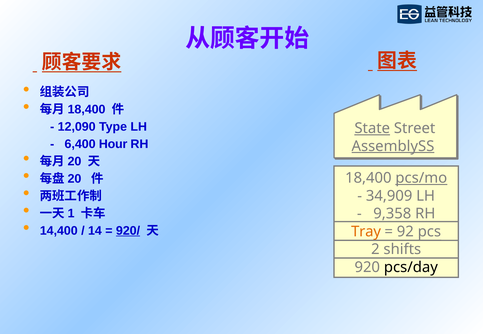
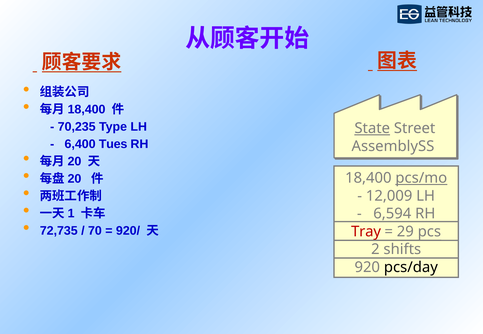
12,090: 12,090 -> 70,235
Hour: Hour -> Tues
AssemblySS underline: present -> none
34,909: 34,909 -> 12,009
9,358: 9,358 -> 6,594
14,400: 14,400 -> 72,735
14: 14 -> 70
920/ underline: present -> none
Tray colour: orange -> red
92: 92 -> 29
